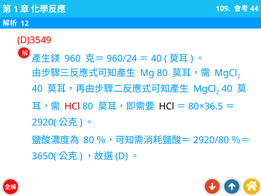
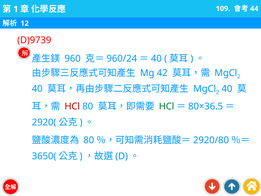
D)3549: D)3549 -> D)9739
Mg 80: 80 -> 42
HCl at (167, 106) colour: black -> green
